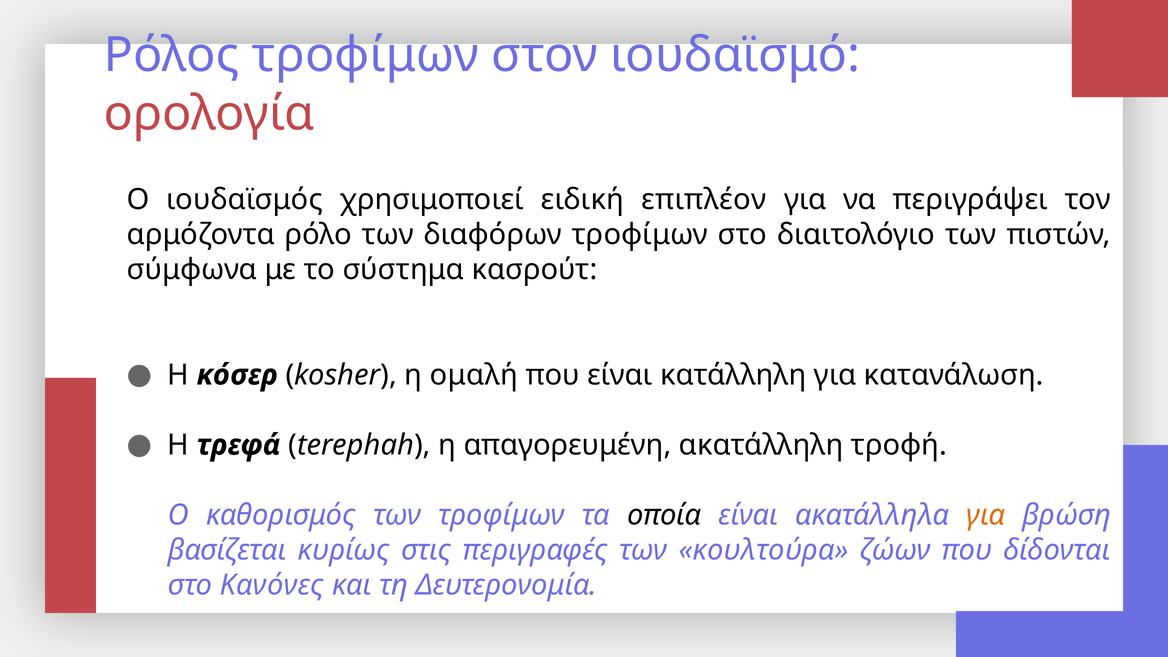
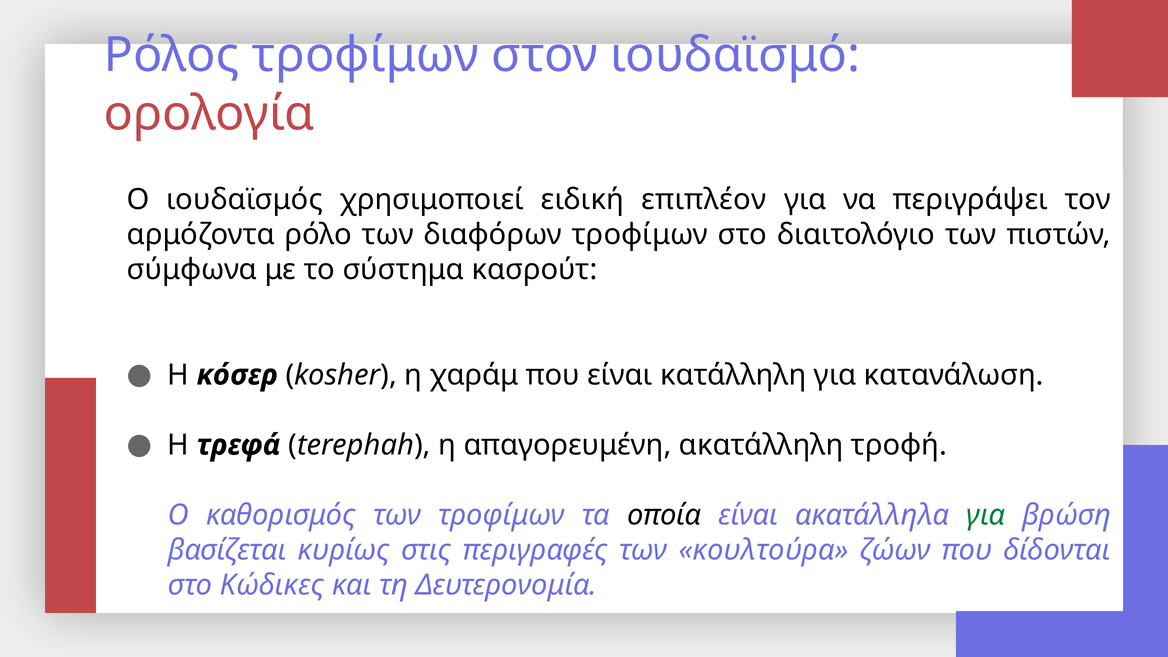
ομαλή: ομαλή -> χαράμ
για at (986, 515) colour: orange -> green
Κανόνες: Κανόνες -> Κώδικες
